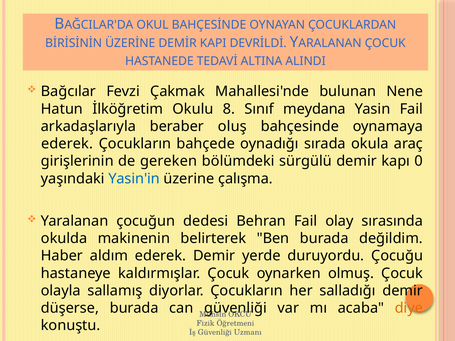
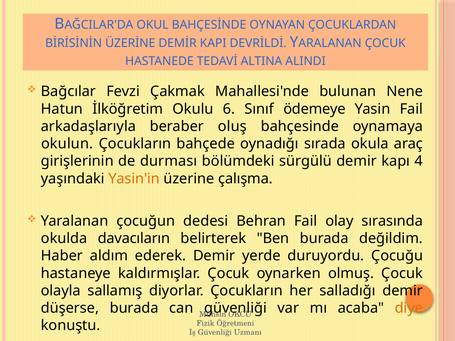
8: 8 -> 6
meydana: meydana -> ödemeye
ederek at (67, 144): ederek -> okulun
gereken: gereken -> durması
0: 0 -> 4
Yasin'in colour: blue -> orange
makinenin: makinenin -> davacıların
